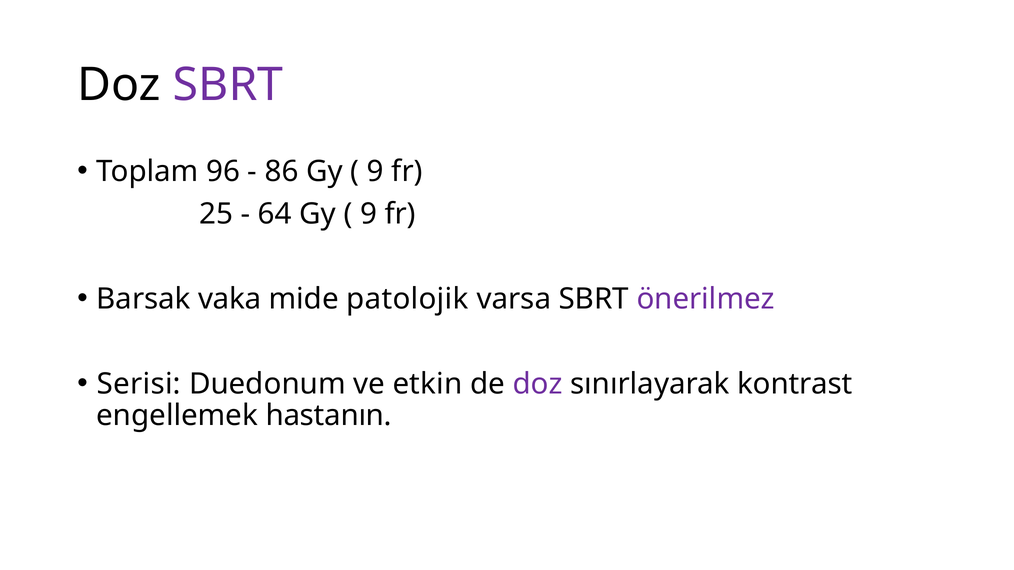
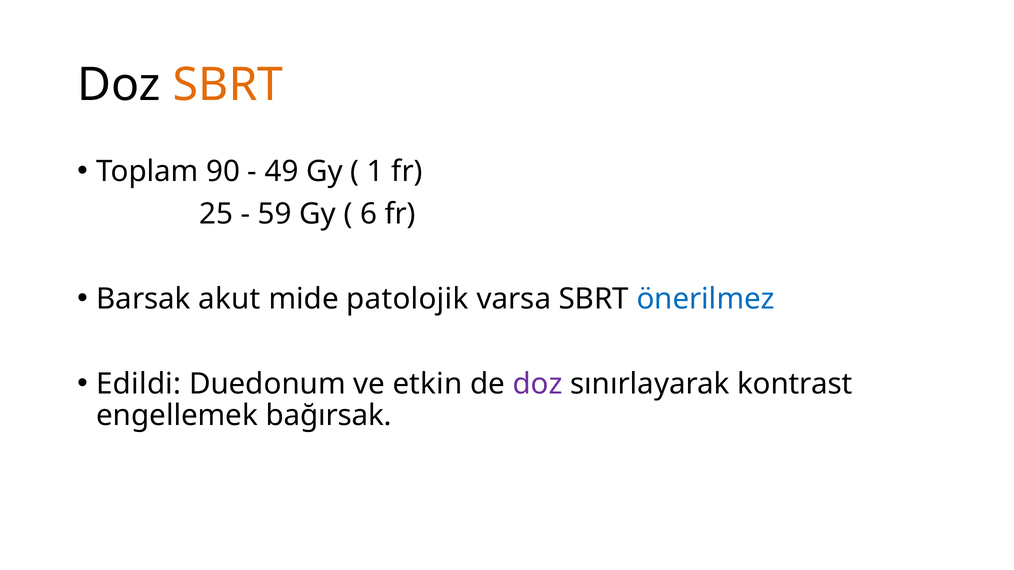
SBRT at (228, 85) colour: purple -> orange
96: 96 -> 90
86: 86 -> 49
9 at (375, 171): 9 -> 1
64: 64 -> 59
9 at (369, 214): 9 -> 6
vaka: vaka -> akut
önerilmez colour: purple -> blue
Serisi: Serisi -> Edildi
hastanın: hastanın -> bağırsak
